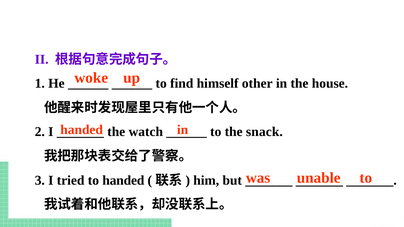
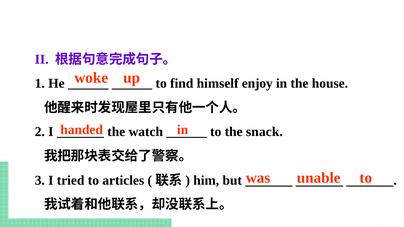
other: other -> enjoy
to handed: handed -> articles
